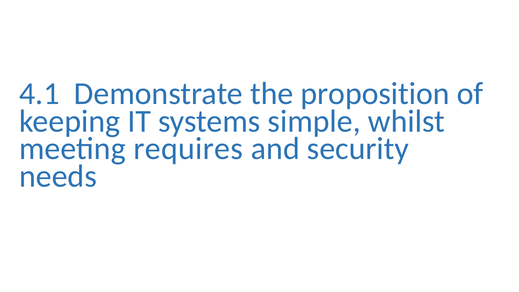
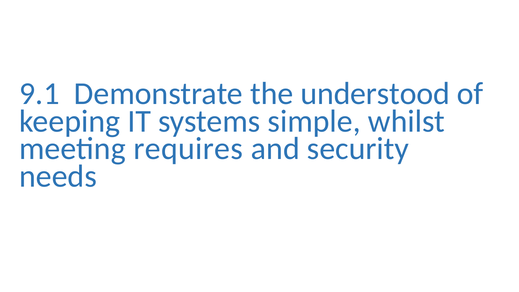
4.1: 4.1 -> 9.1
proposition: proposition -> understood
